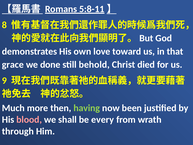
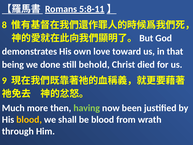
grace: grace -> being
blood at (29, 119) colour: pink -> yellow
be every: every -> blood
